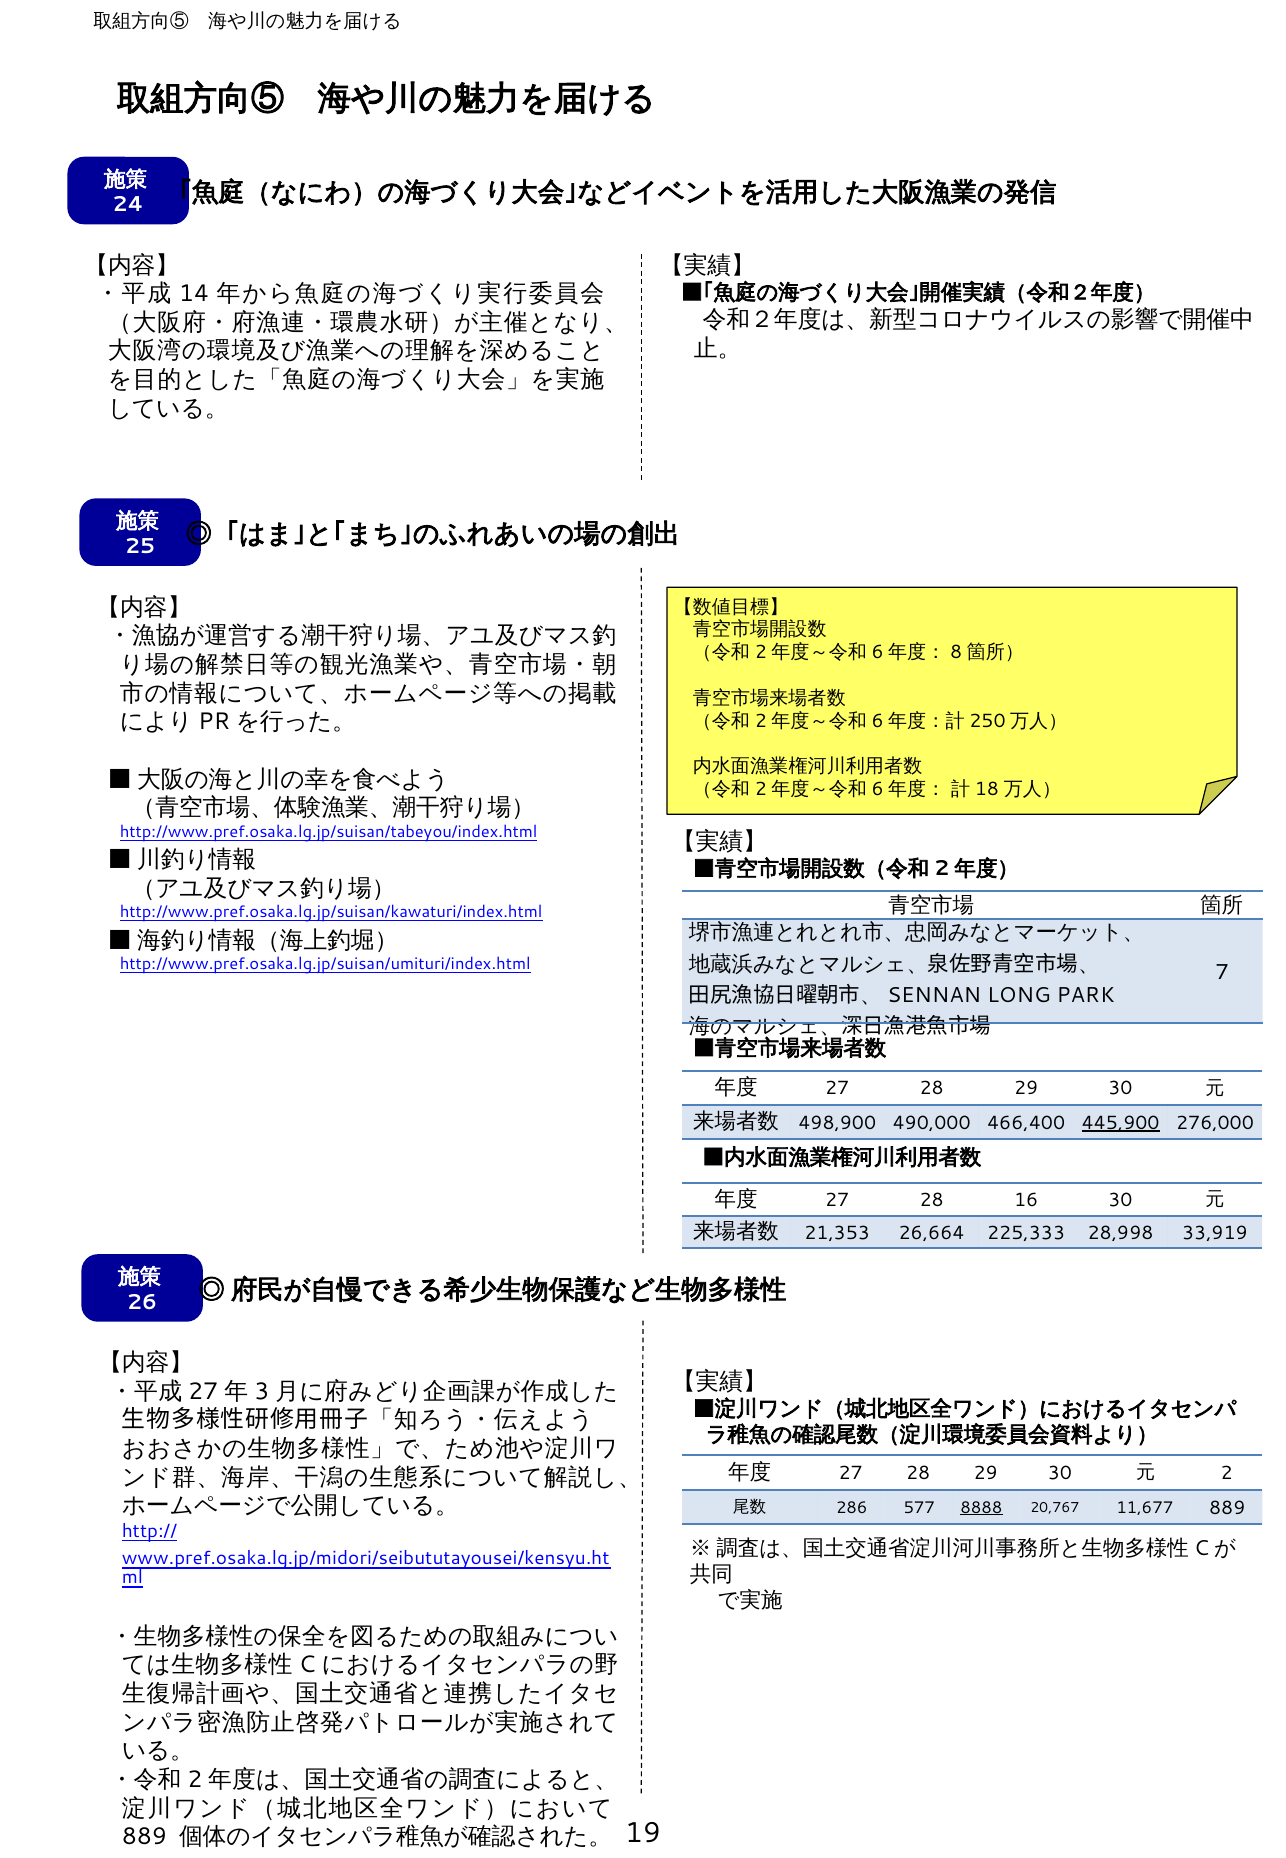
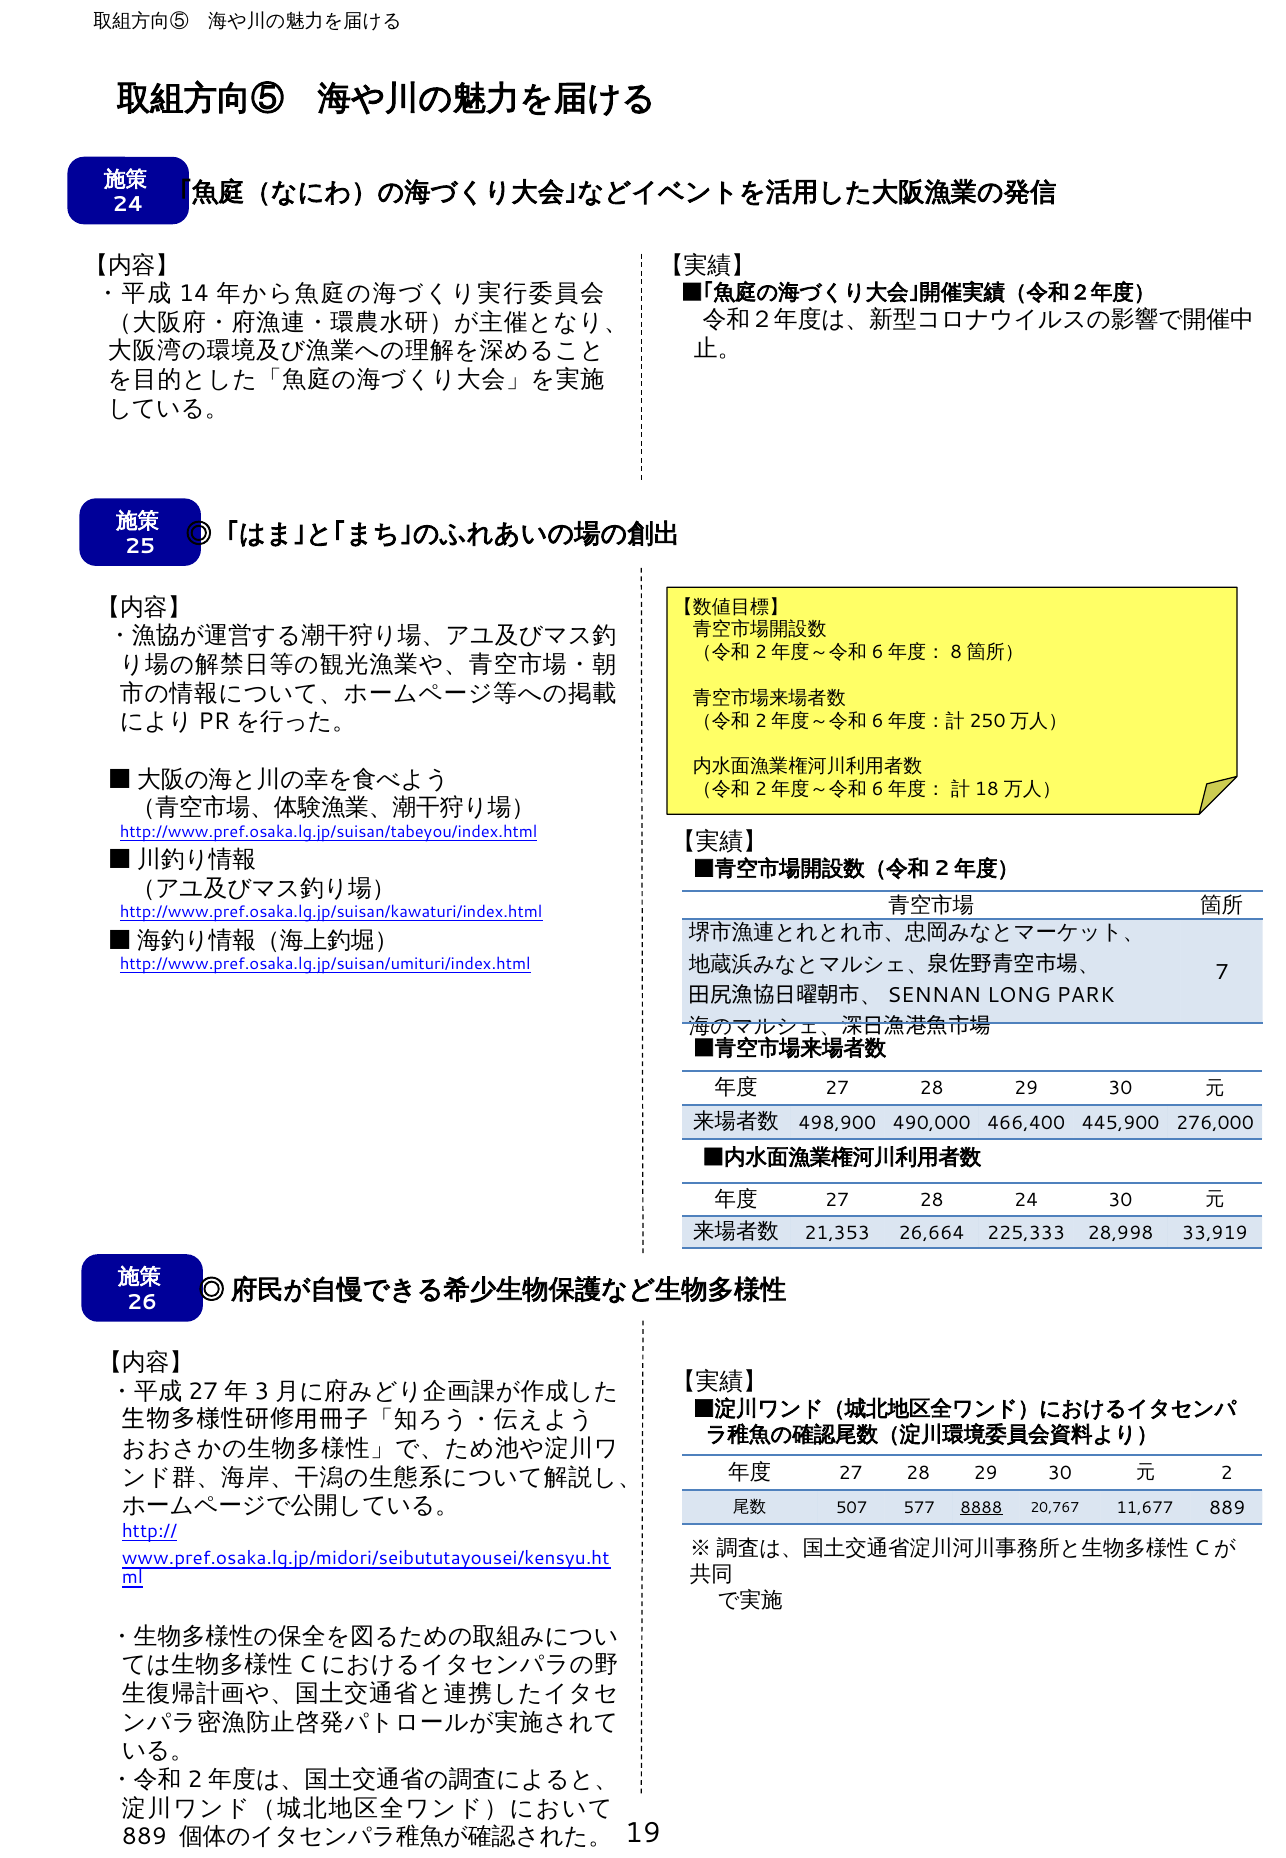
445,900 underline: present -> none
28 16: 16 -> 24
286: 286 -> 507
